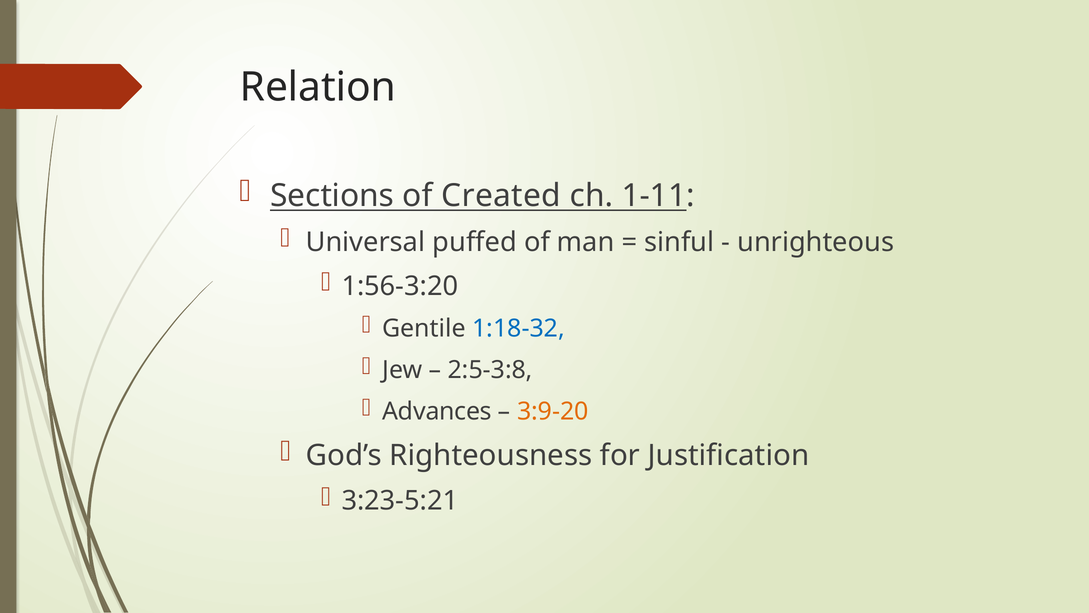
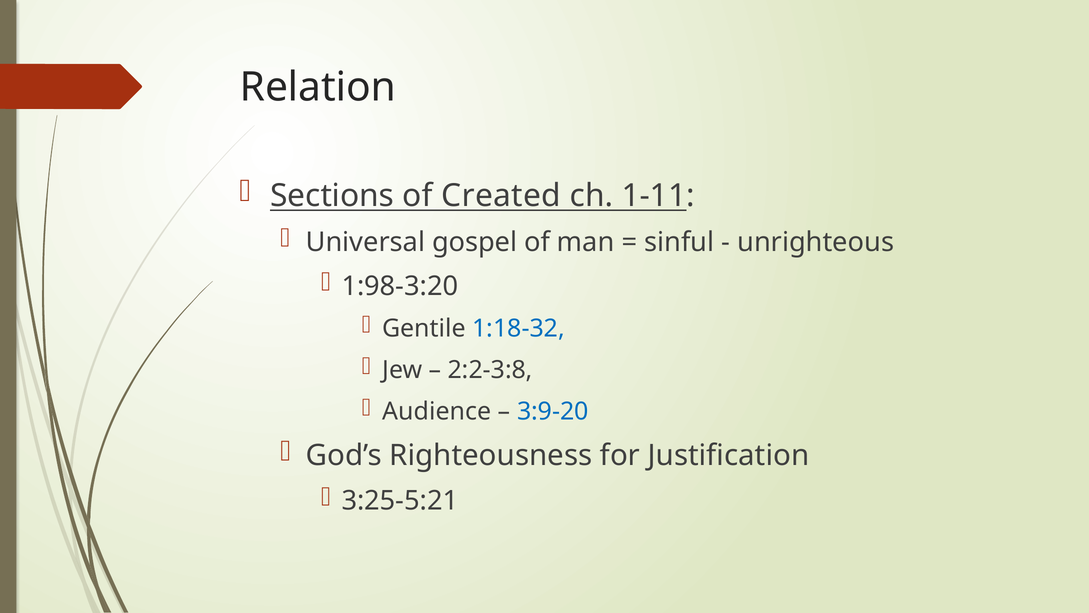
puffed: puffed -> gospel
1:56-3:20: 1:56-3:20 -> 1:98-3:20
2:5-3:8: 2:5-3:8 -> 2:2-3:8
Advances: Advances -> Audience
3:9-20 colour: orange -> blue
3:23-5:21: 3:23-5:21 -> 3:25-5:21
